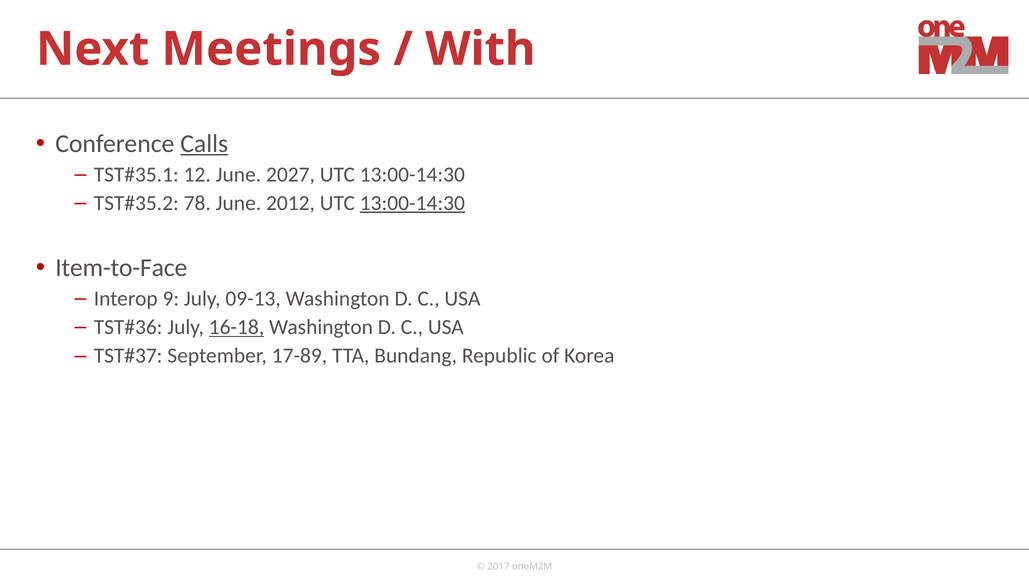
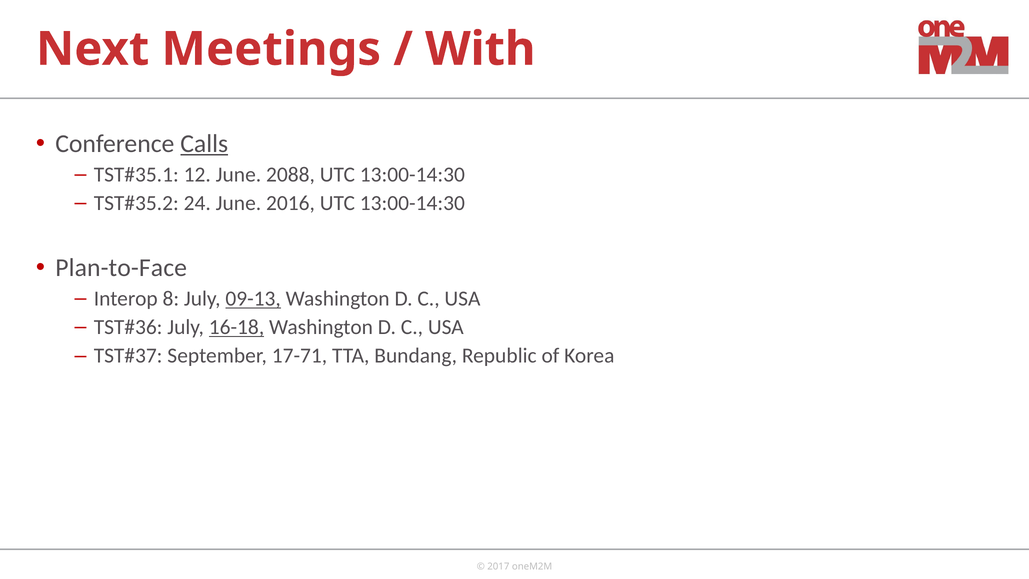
2027: 2027 -> 2088
78: 78 -> 24
2012: 2012 -> 2016
13:00-14:30 at (412, 203) underline: present -> none
Item-to-Face: Item-to-Face -> Plan-to-Face
9: 9 -> 8
09-13 underline: none -> present
17-89: 17-89 -> 17-71
